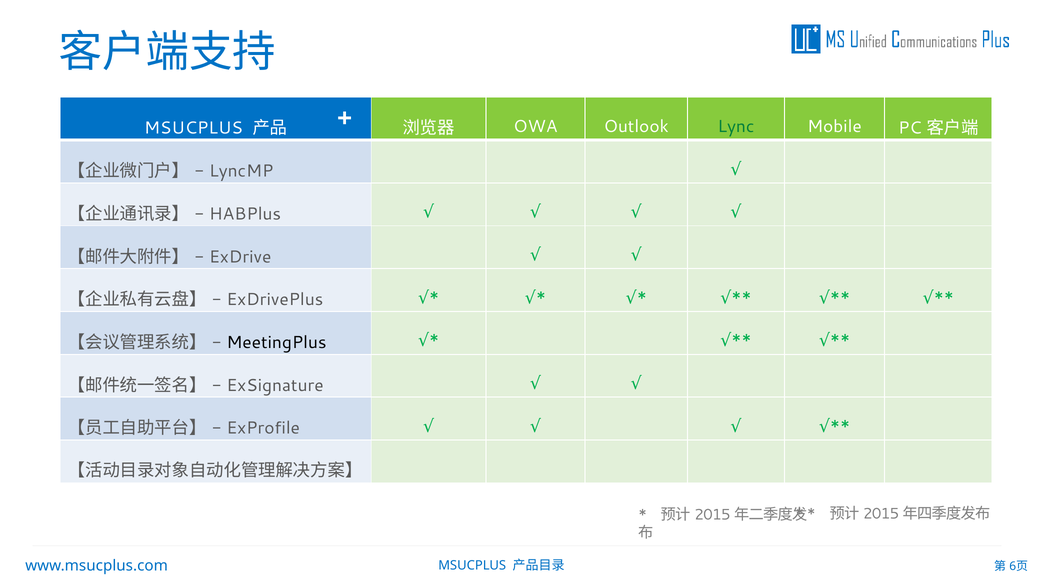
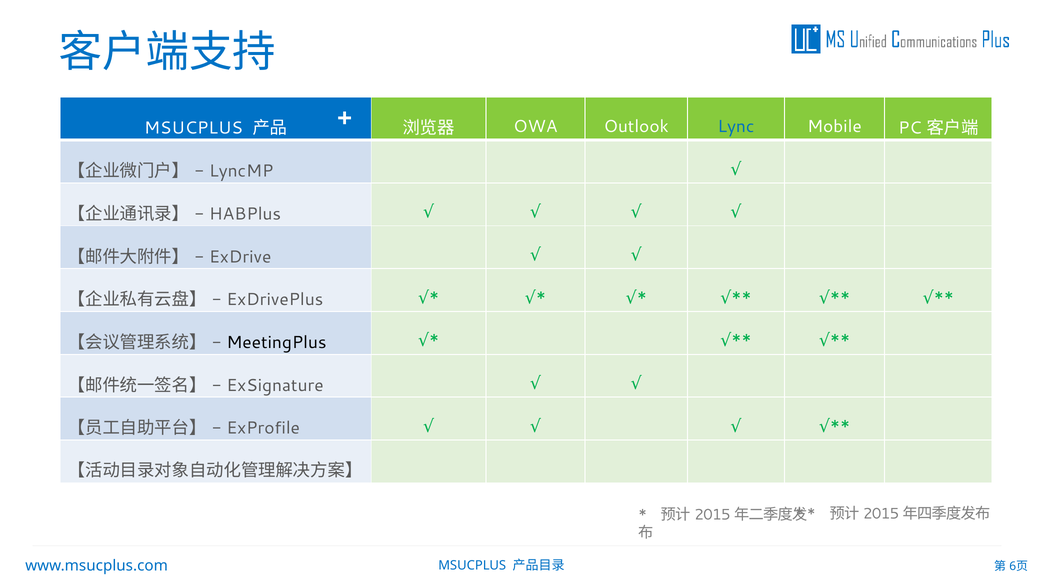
Lync colour: green -> blue
